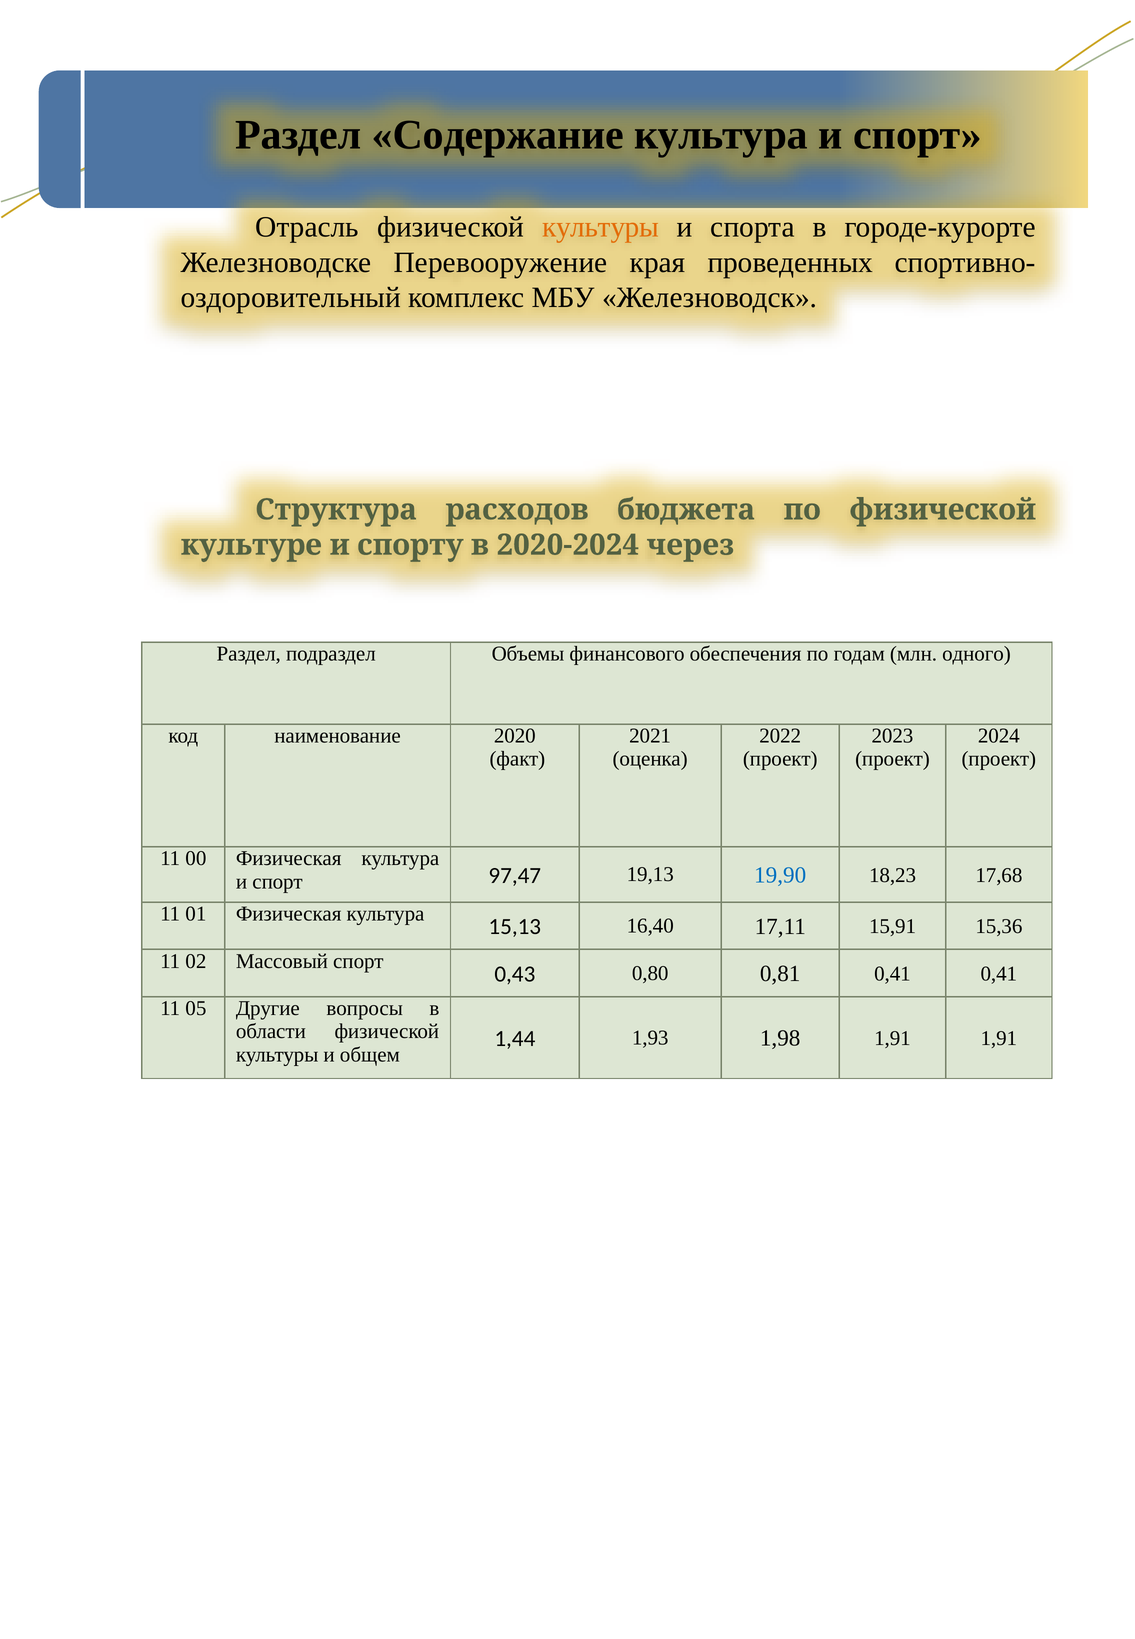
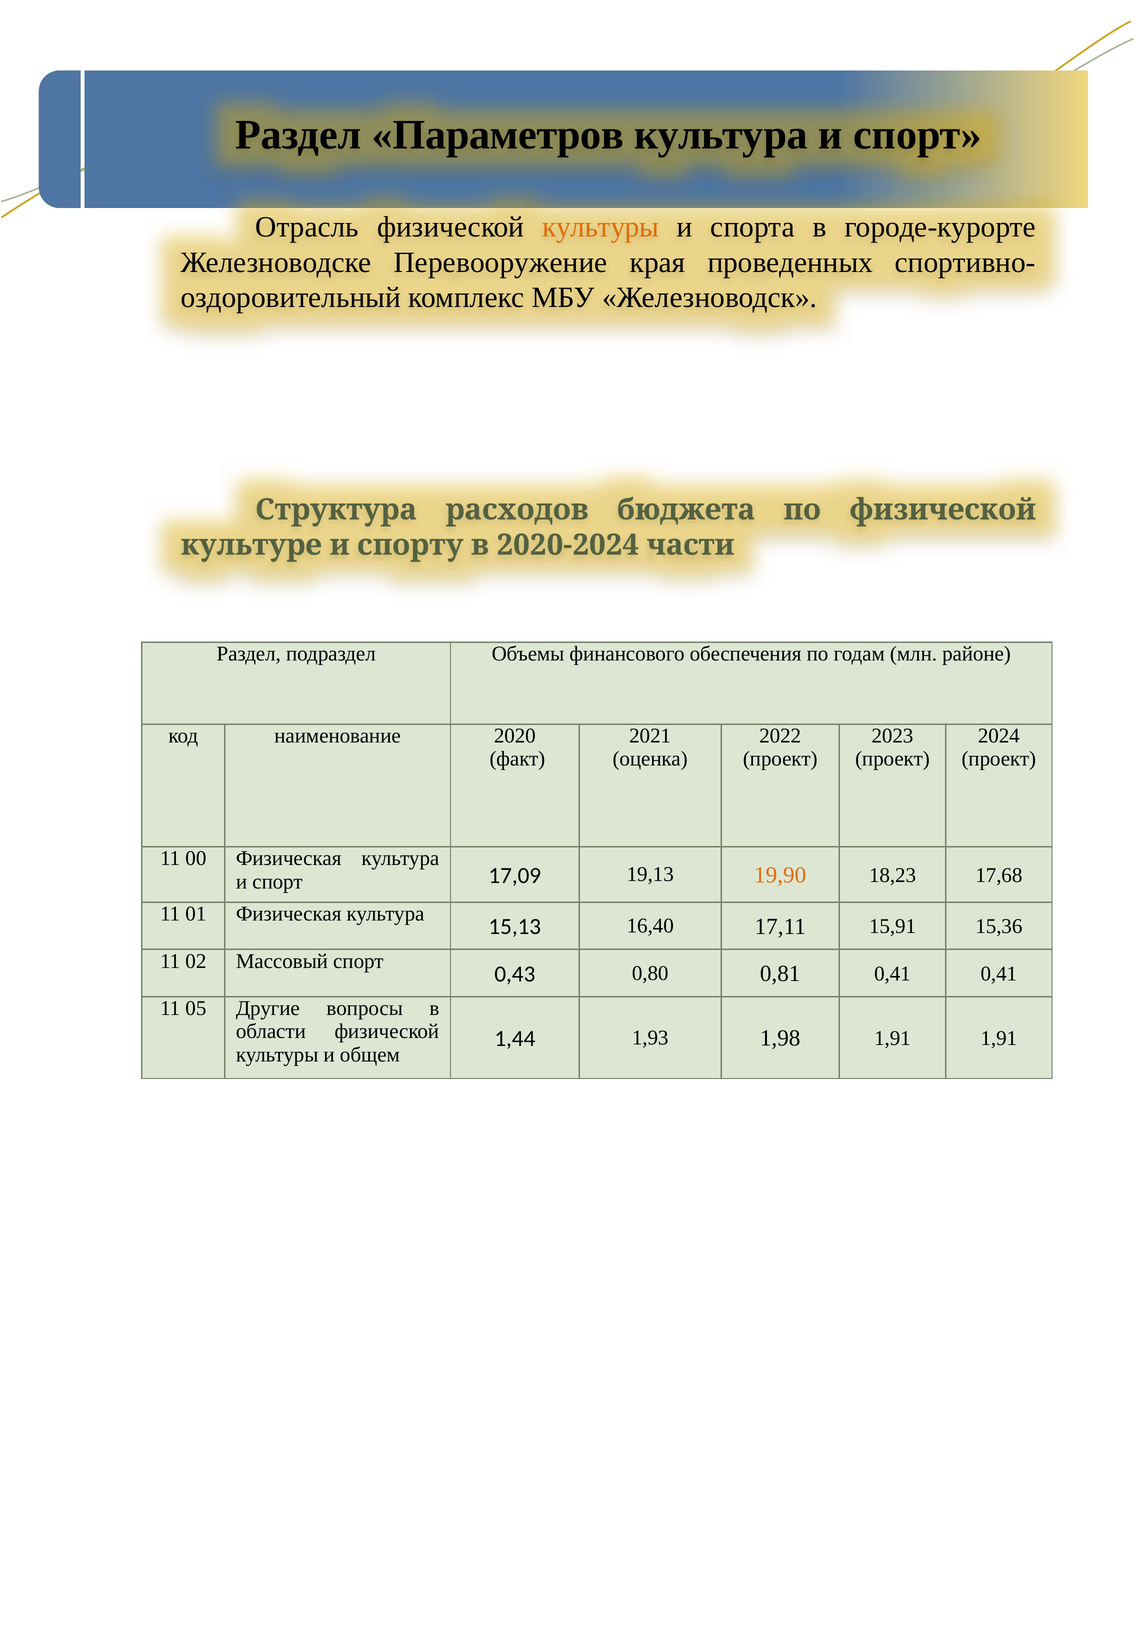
Содержание: Содержание -> Параметров
через: через -> части
одного: одного -> районе
97,47: 97,47 -> 17,09
19,90 colour: blue -> orange
